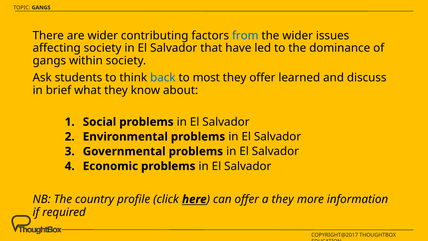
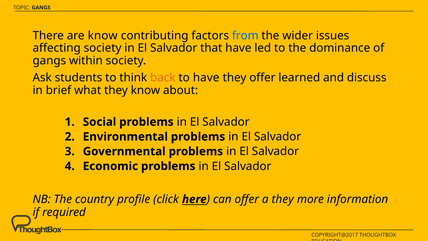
are wider: wider -> know
back colour: blue -> orange
to most: most -> have
